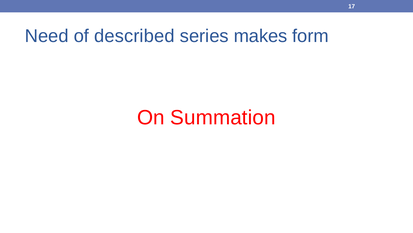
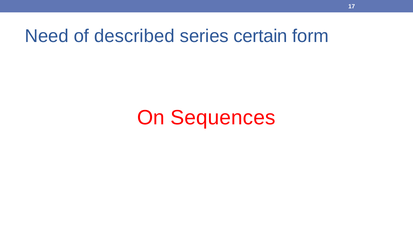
makes: makes -> certain
Summation: Summation -> Sequences
